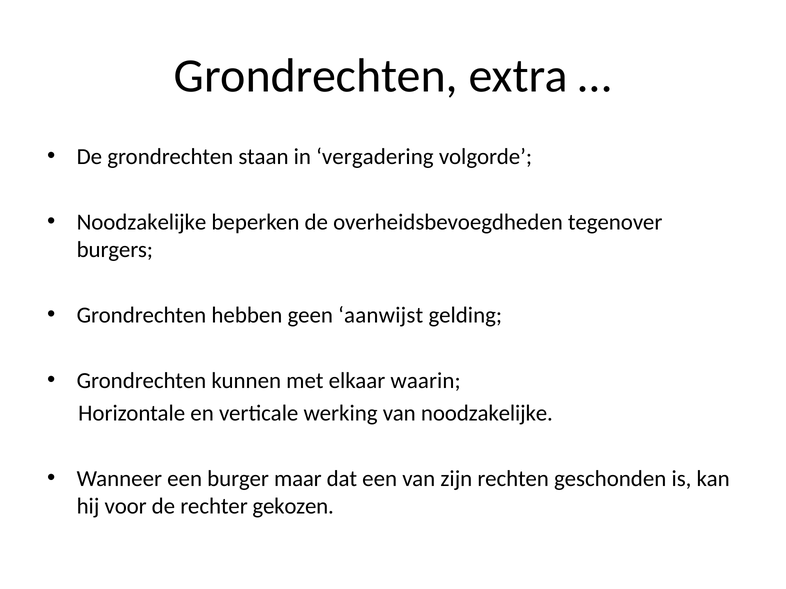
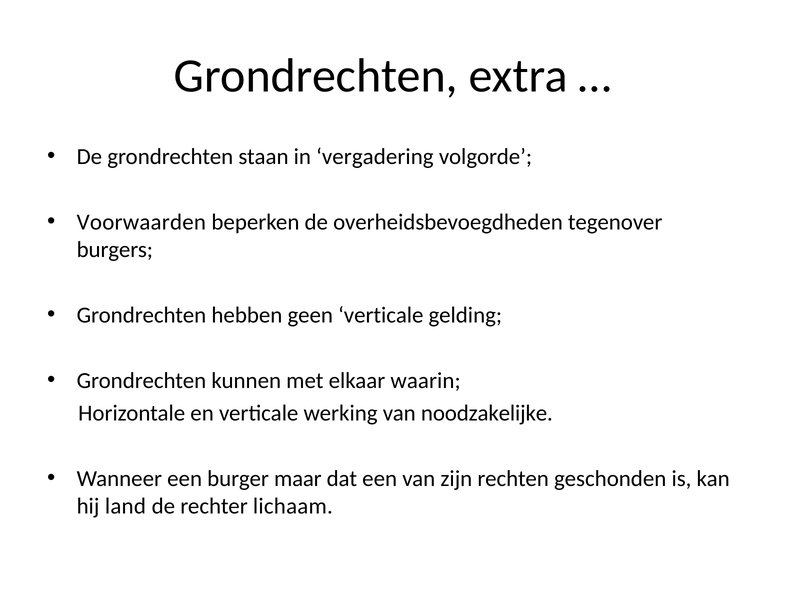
Noodzakelijke at (141, 222): Noodzakelijke -> Voorwaarden
geen aanwijst: aanwijst -> verticale
voor: voor -> land
gekozen: gekozen -> lichaam
